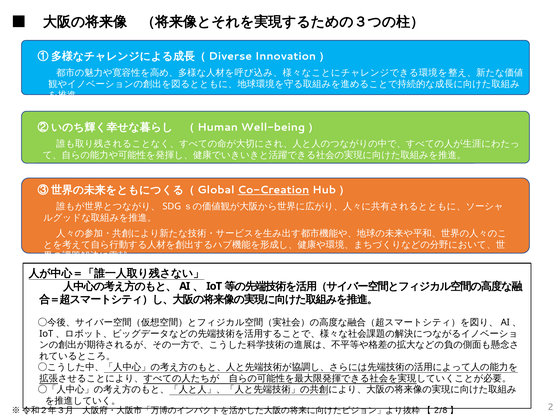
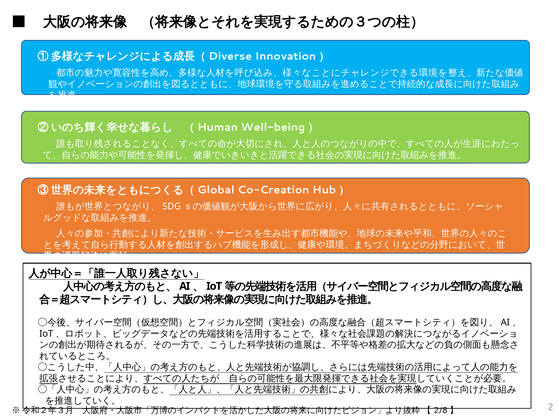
Co-Creation underline: present -> none
